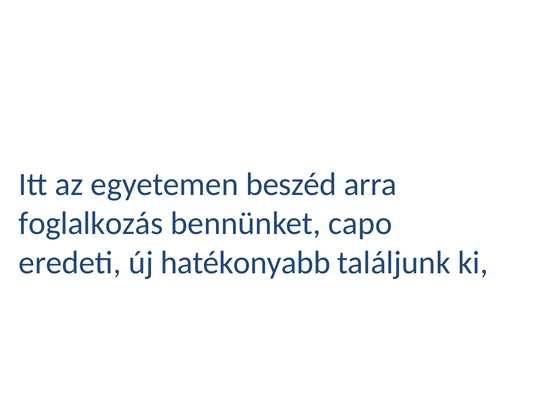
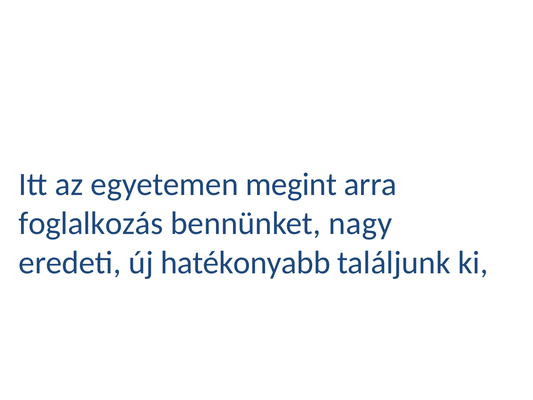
beszéd: beszéd -> megint
capo: capo -> nagy
